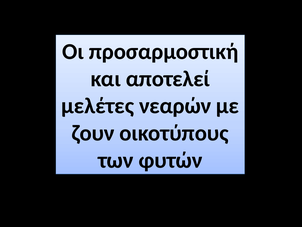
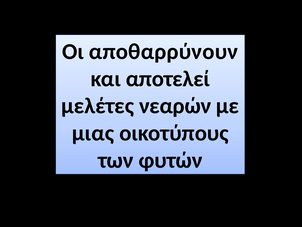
προσαρμοστική: προσαρμοστική -> αποθαρρύνουν
ζουν: ζουν -> μιας
